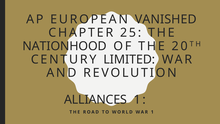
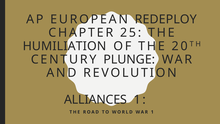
VANISHED: VANISHED -> REDEPLOY
NATIONHOOD: NATIONHOOD -> HUMILIATION
LIMITED: LIMITED -> PLUNGE
